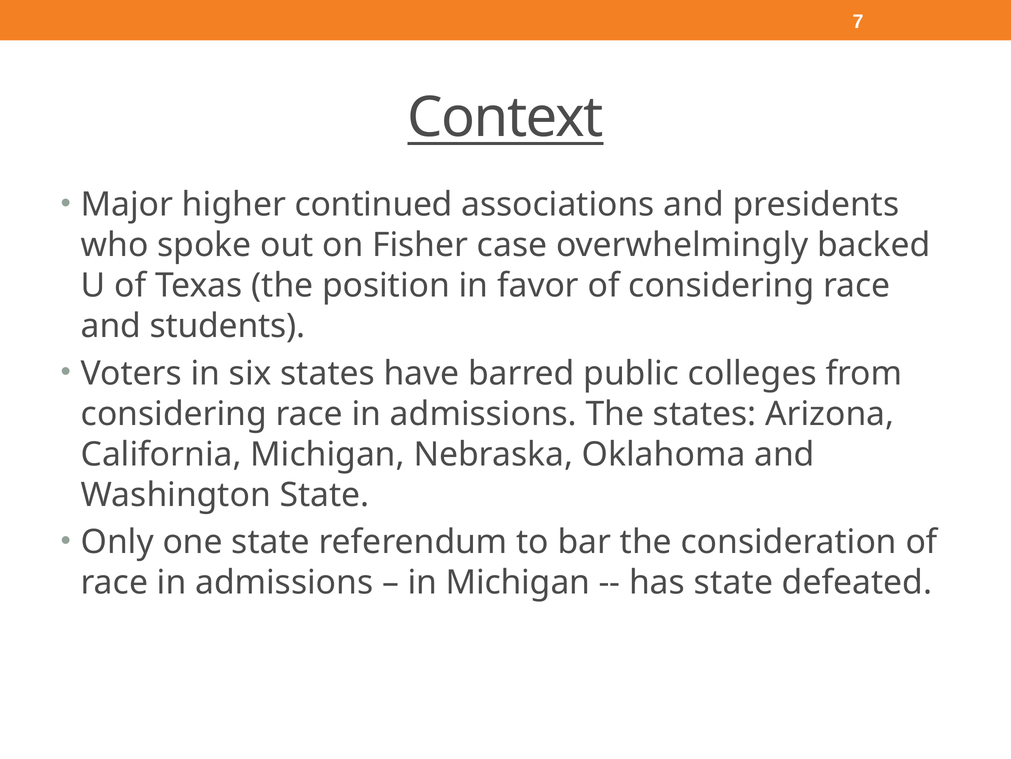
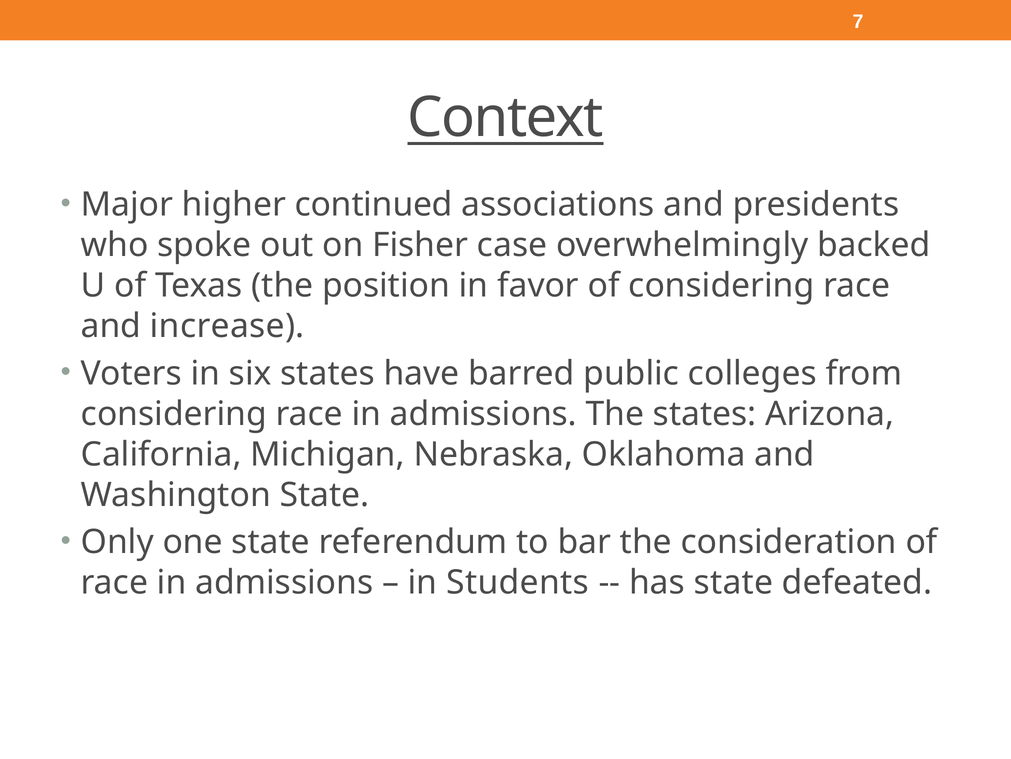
students: students -> increase
in Michigan: Michigan -> Students
